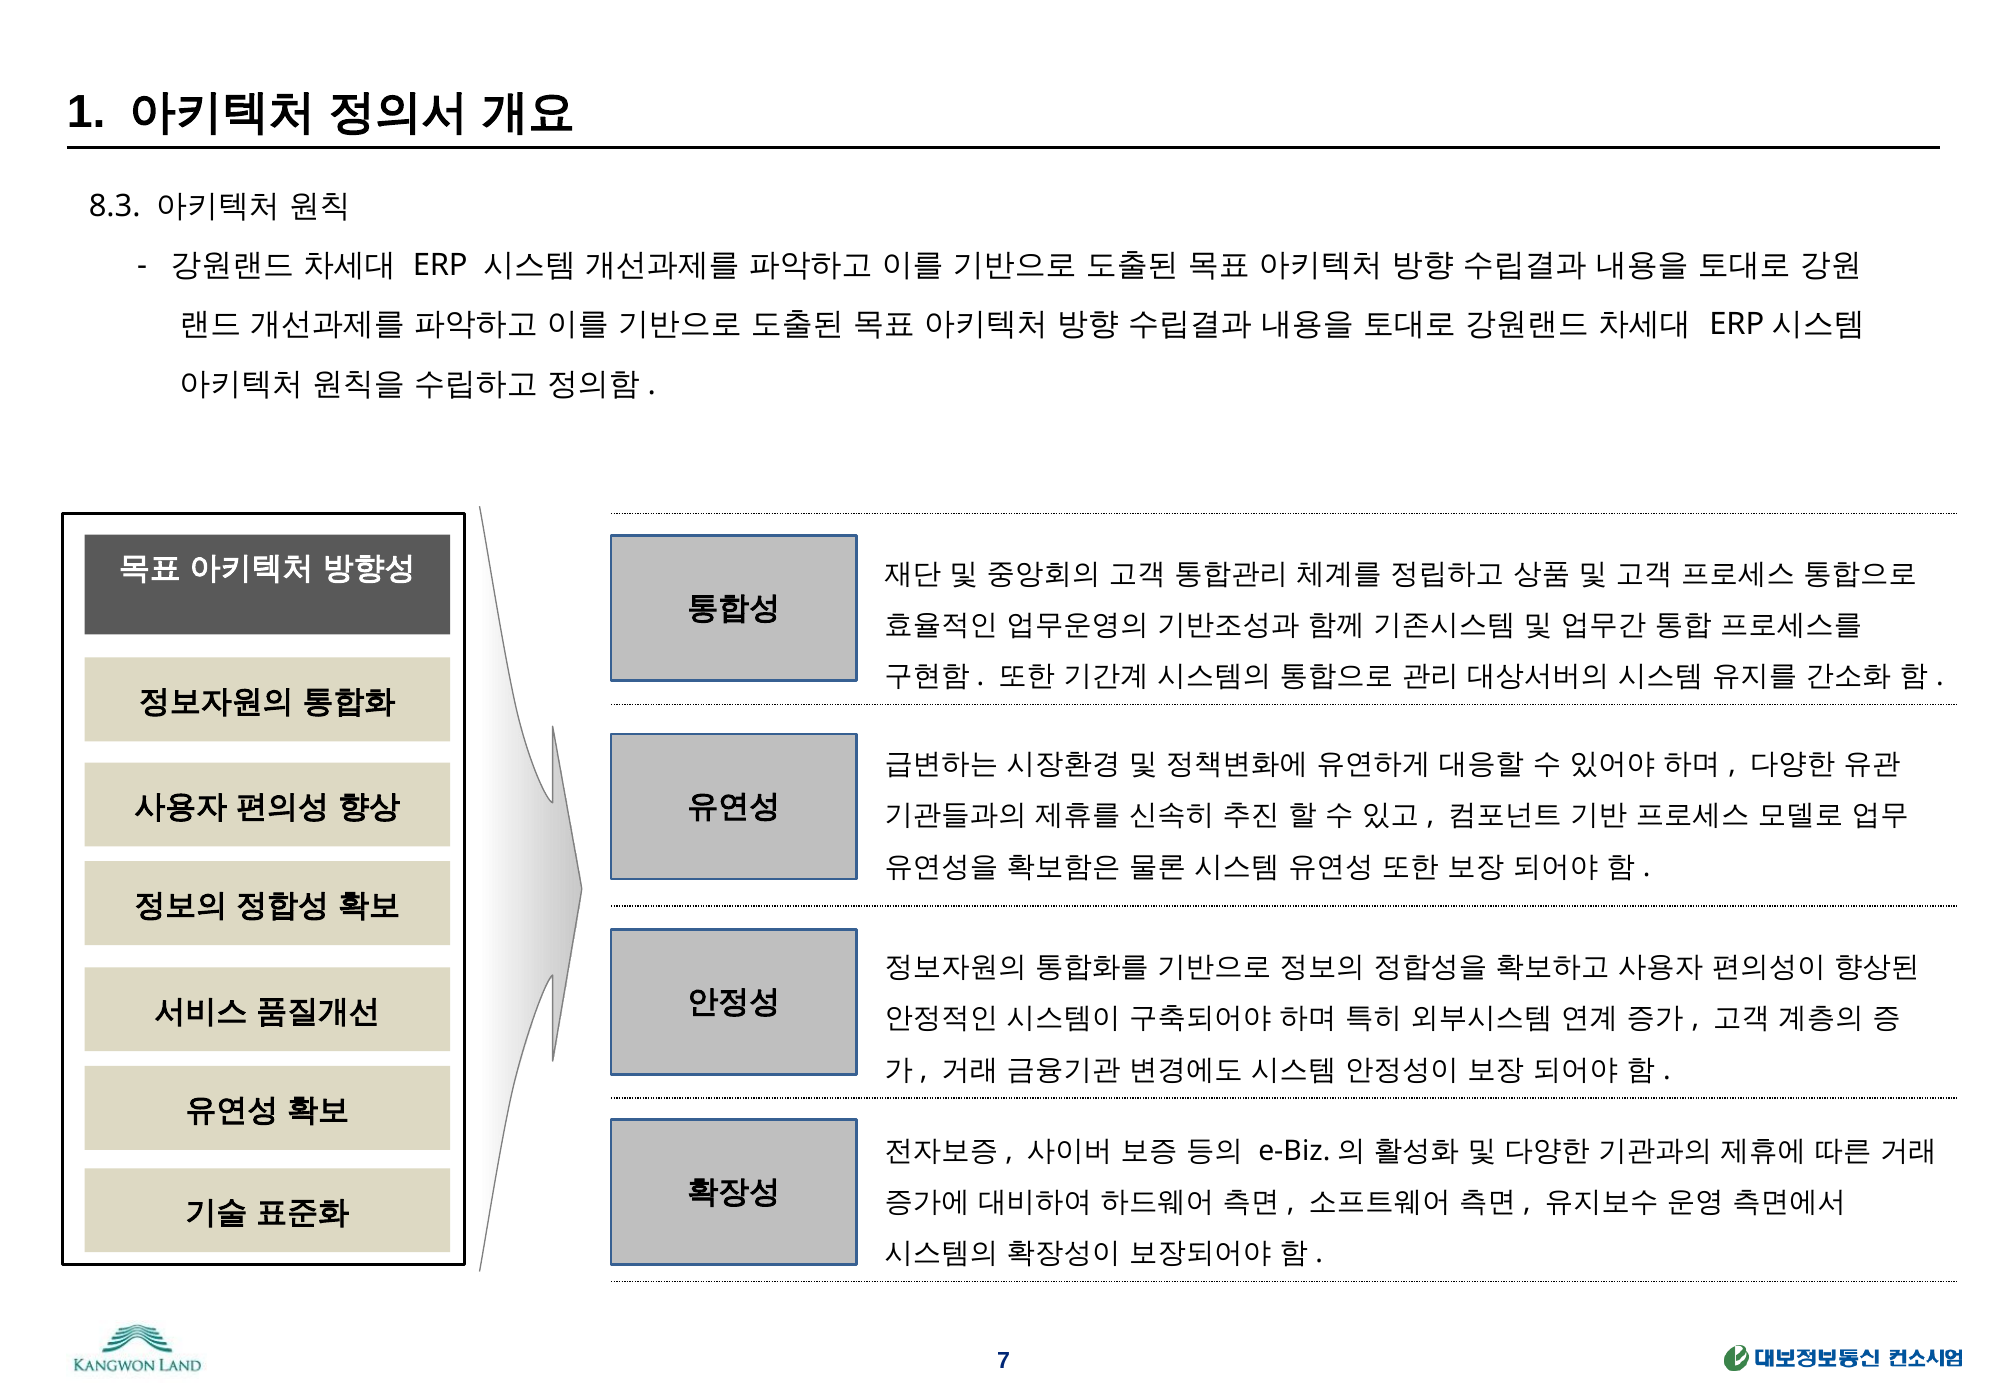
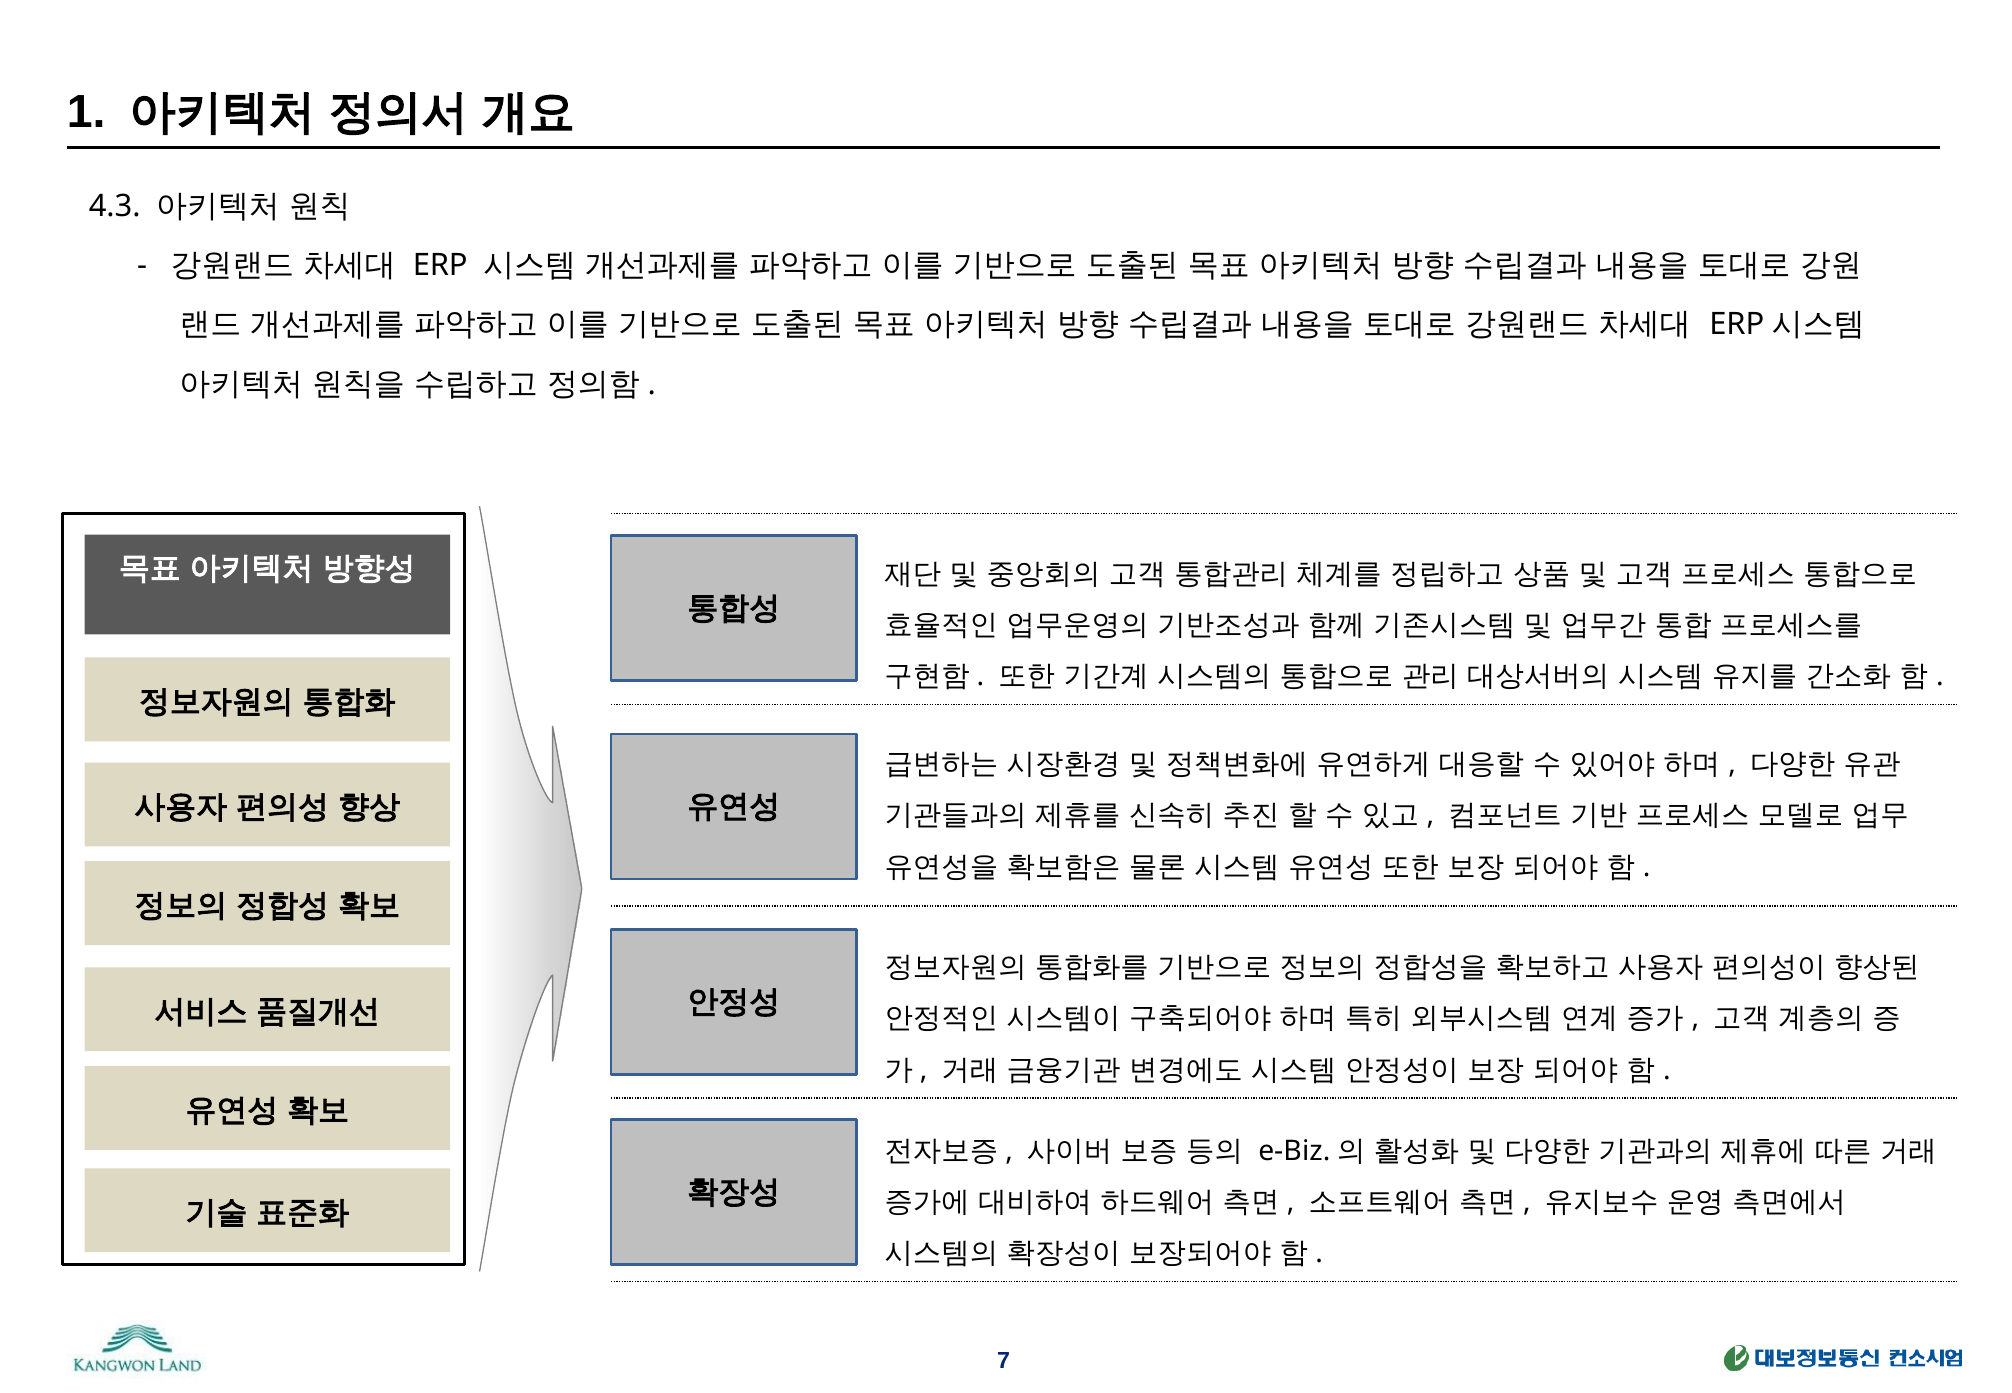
8.3: 8.3 -> 4.3
